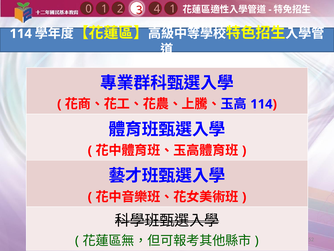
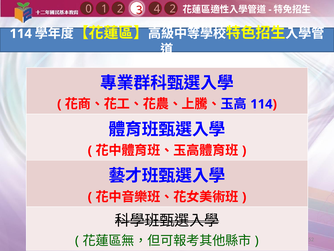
4 1: 1 -> 2
